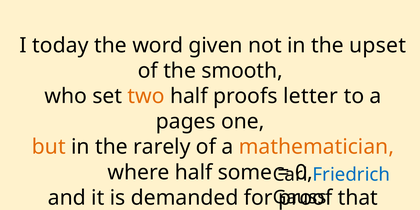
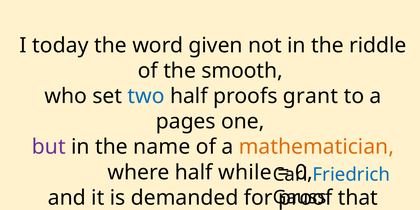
upset: upset -> riddle
two colour: orange -> blue
letter: letter -> grant
but colour: orange -> purple
rarely: rarely -> name
some: some -> while
